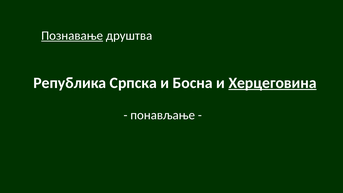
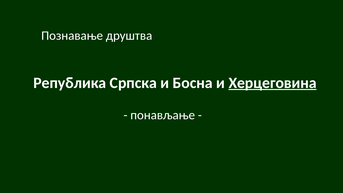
Познавање underline: present -> none
